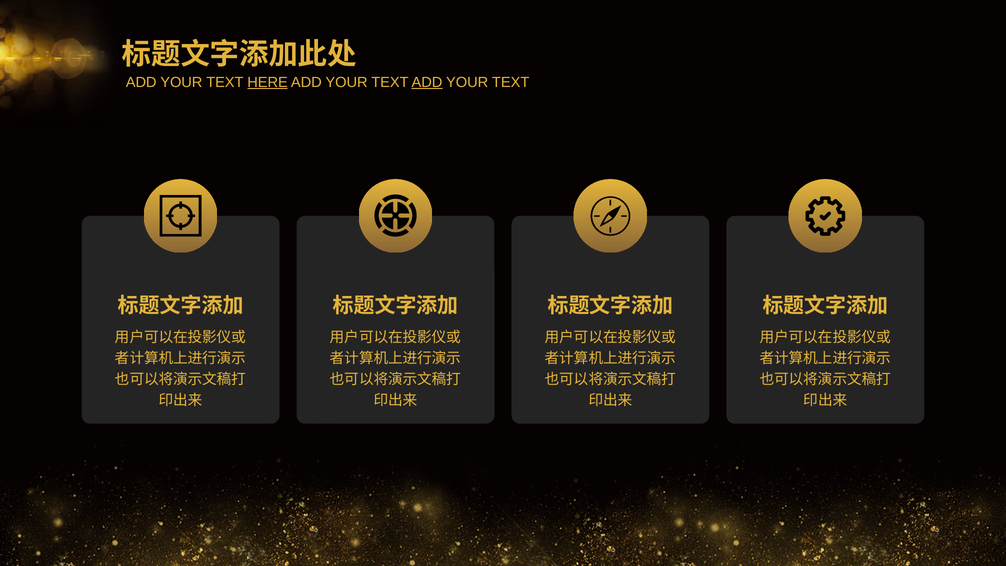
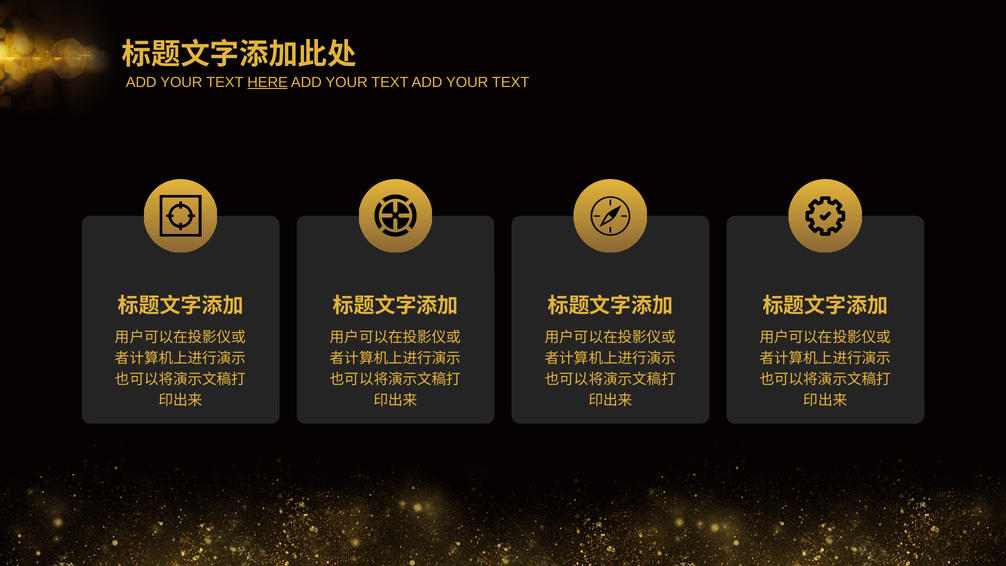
ADD at (427, 82) underline: present -> none
